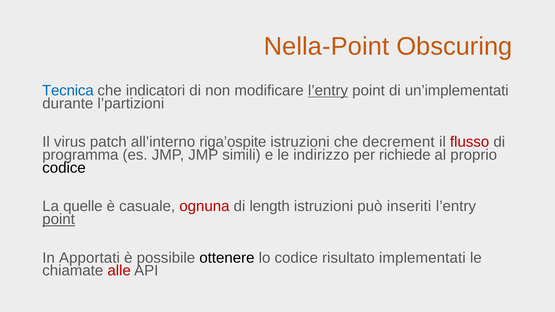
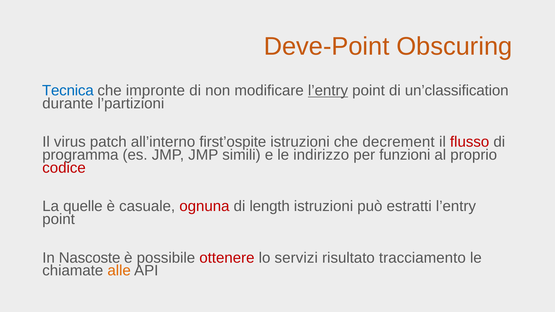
Nella-Point: Nella-Point -> Deve-Point
indicatori: indicatori -> impronte
un’implementati: un’implementati -> un’classification
riga’ospite: riga’ospite -> first’ospite
richiede: richiede -> funzioni
codice at (64, 168) colour: black -> red
inseriti: inseriti -> estratti
point at (59, 219) underline: present -> none
Apportati: Apportati -> Nascoste
ottenere colour: black -> red
lo codice: codice -> servizi
implementati: implementati -> tracciamento
alle colour: red -> orange
